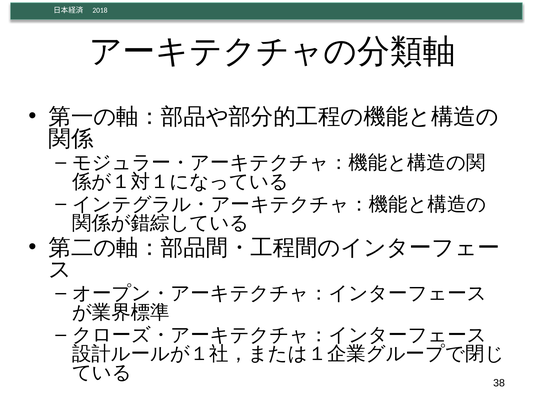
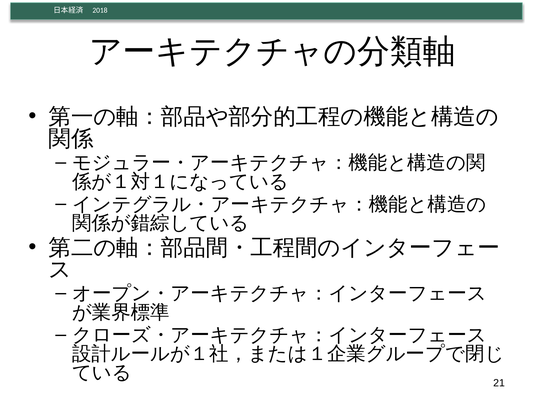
38: 38 -> 21
